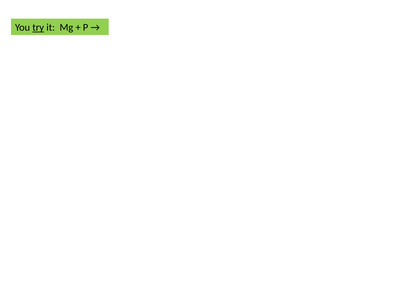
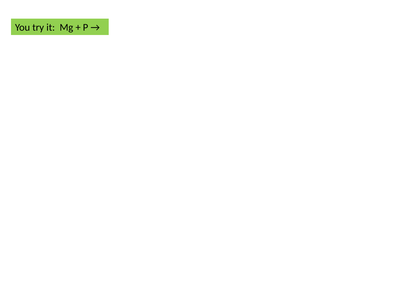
try underline: present -> none
